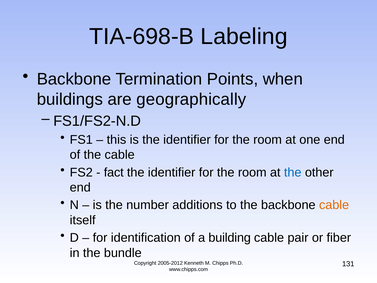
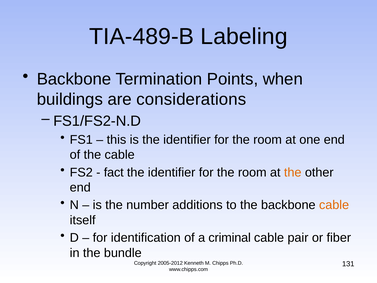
TIA-698-B: TIA-698-B -> TIA-489-B
geographically: geographically -> considerations
the at (293, 172) colour: blue -> orange
building: building -> criminal
